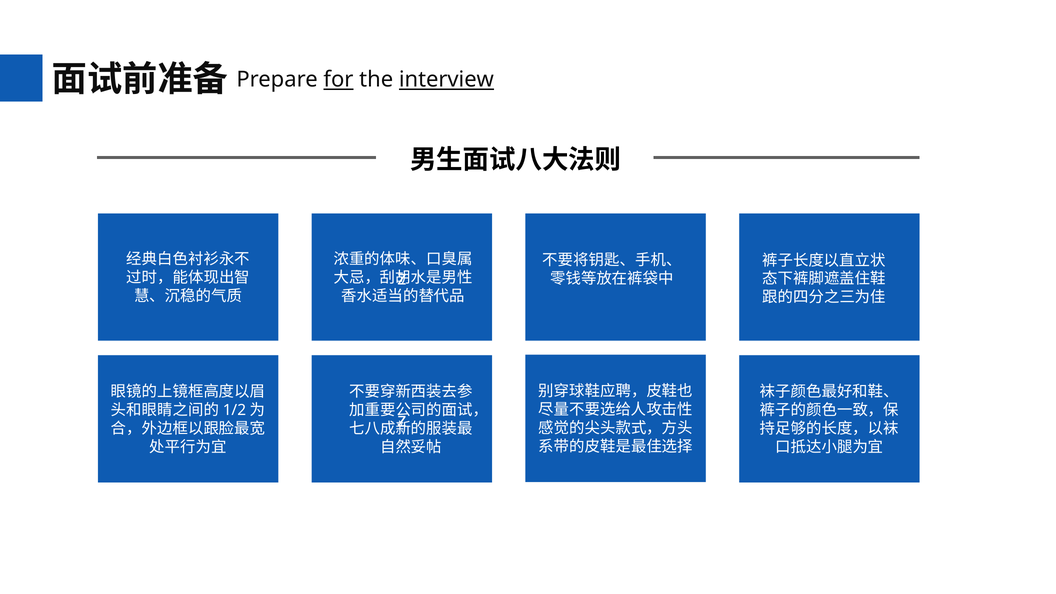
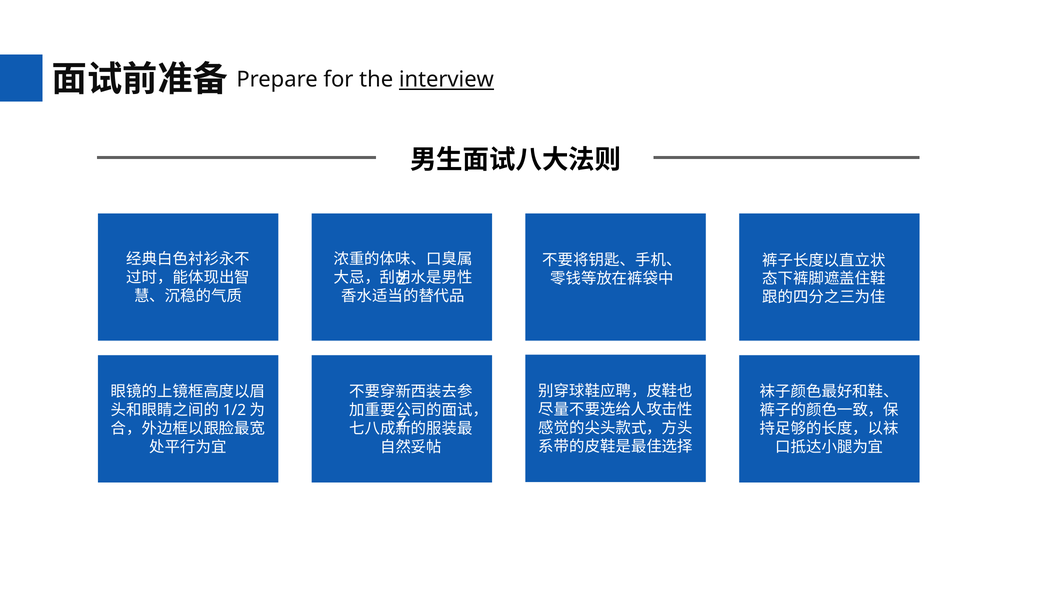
for underline: present -> none
